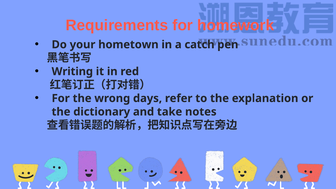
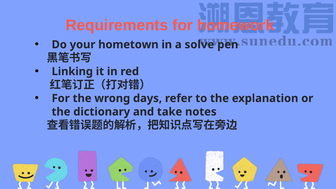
catch: catch -> solve
Writing: Writing -> Linking
